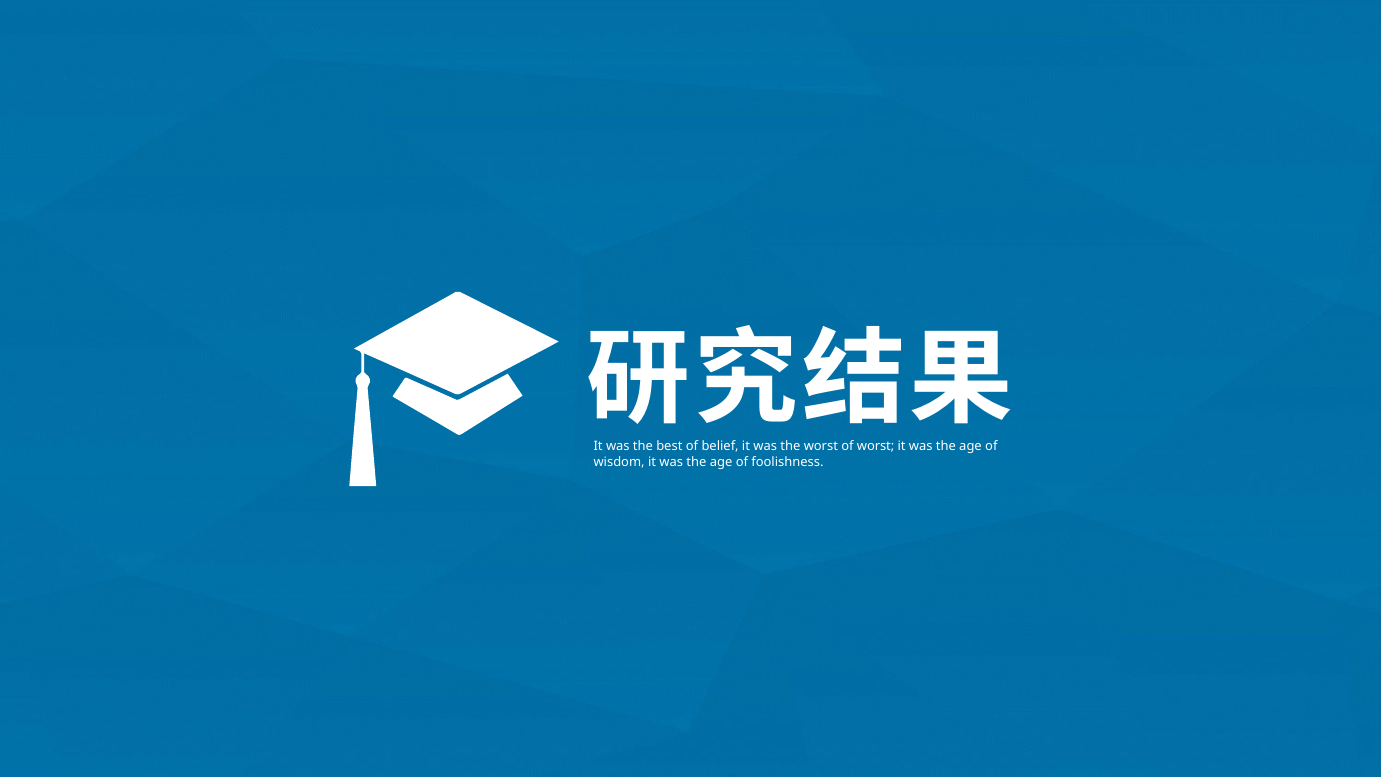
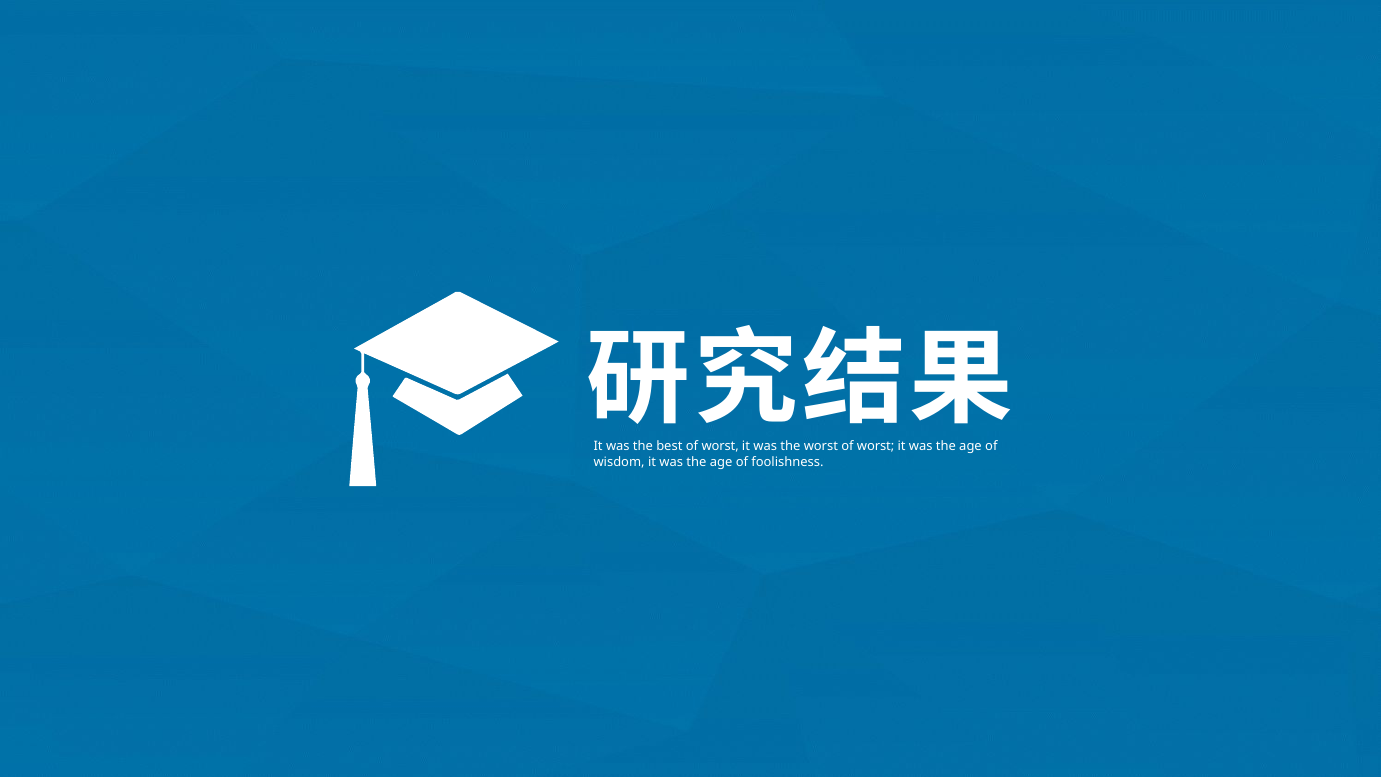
best of belief: belief -> worst
